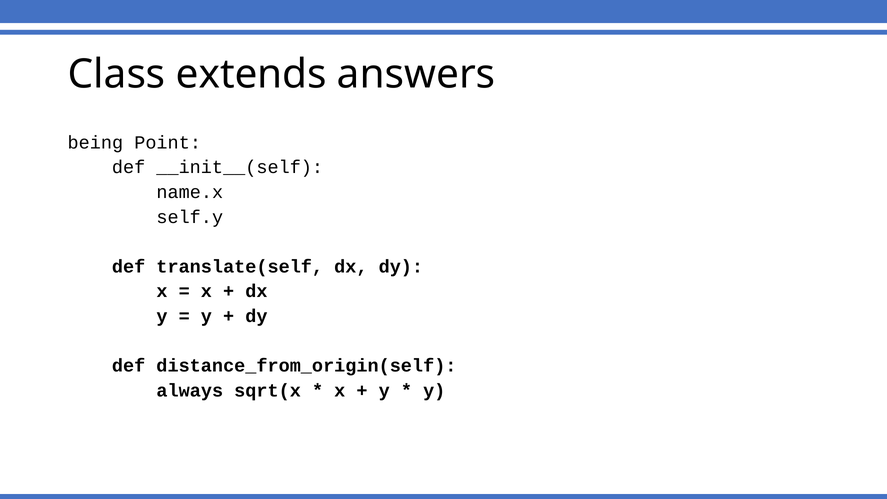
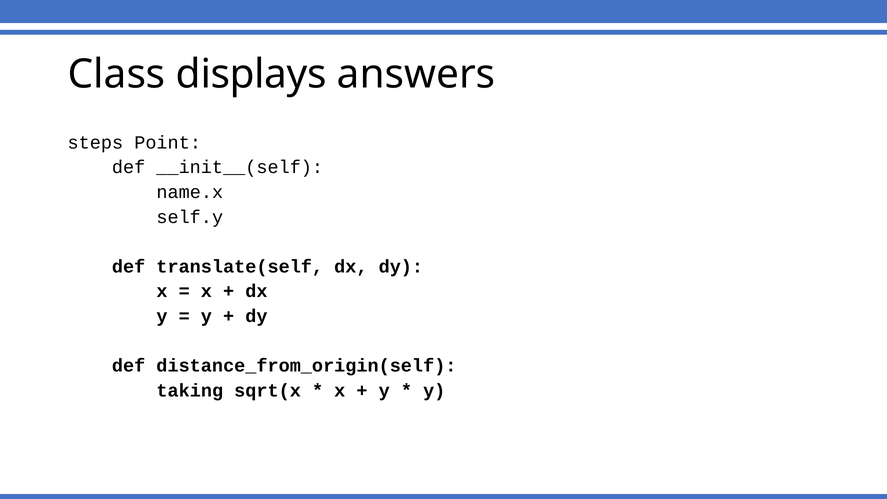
extends: extends -> displays
being: being -> steps
always: always -> taking
